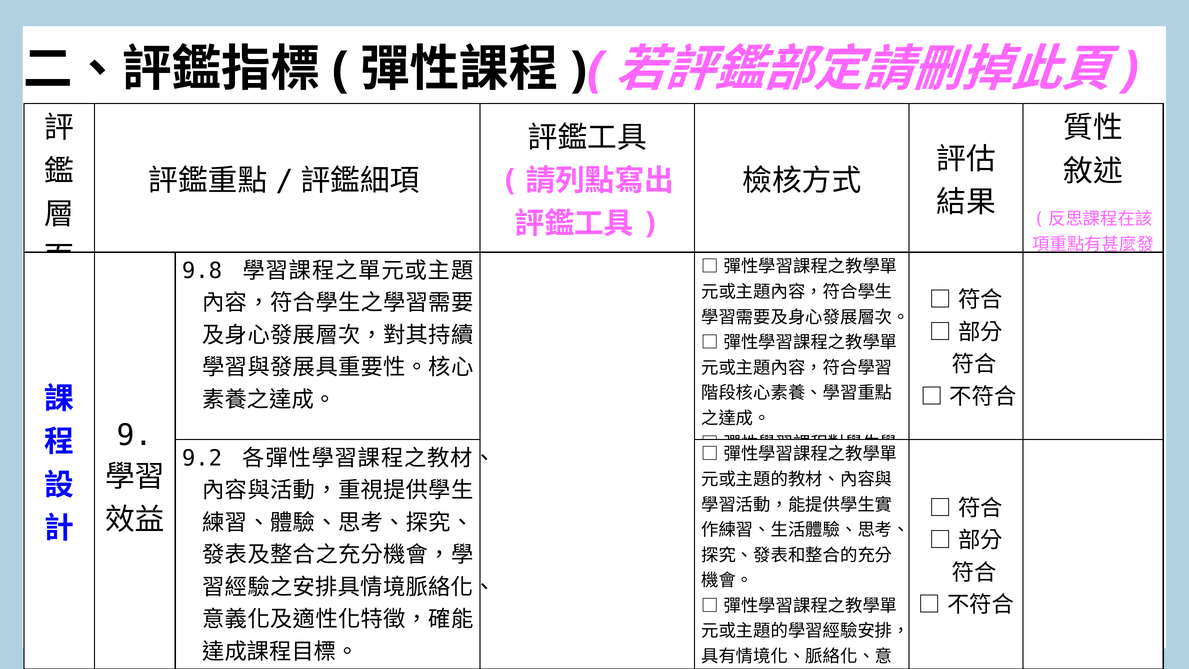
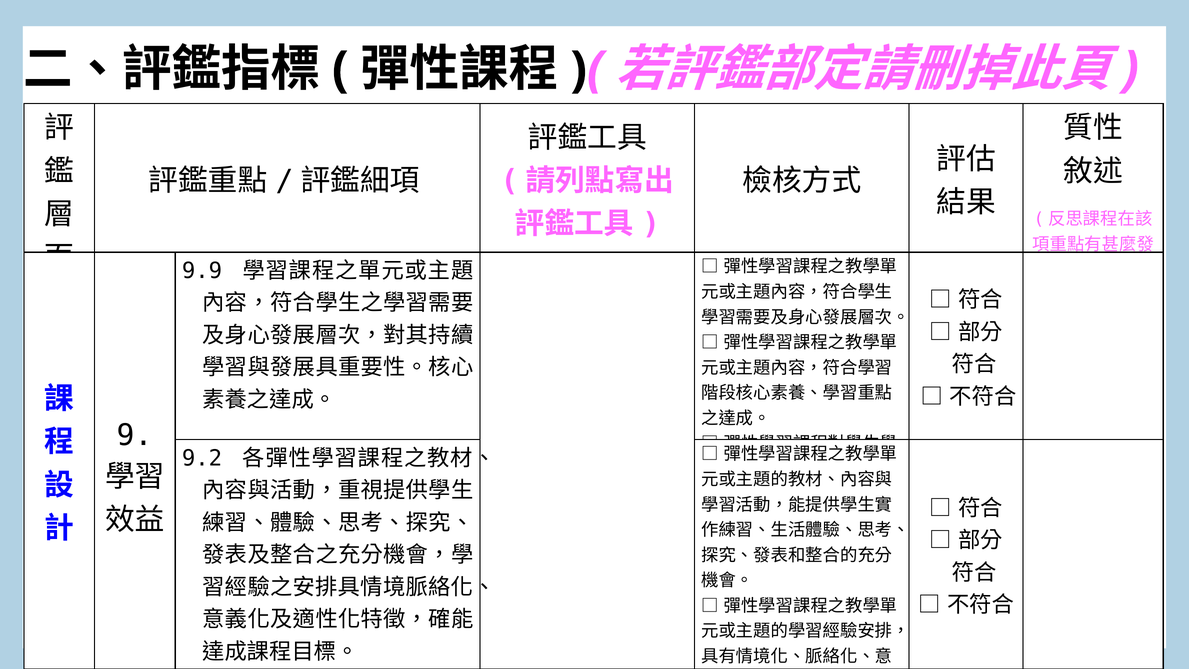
9.8: 9.8 -> 9.9
